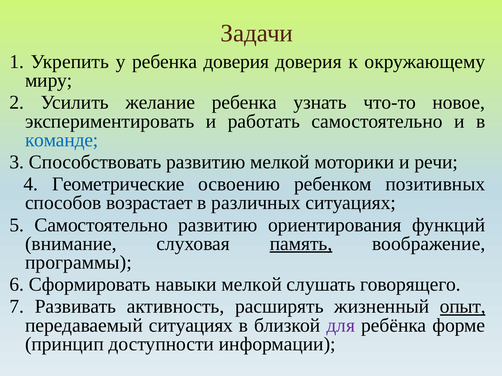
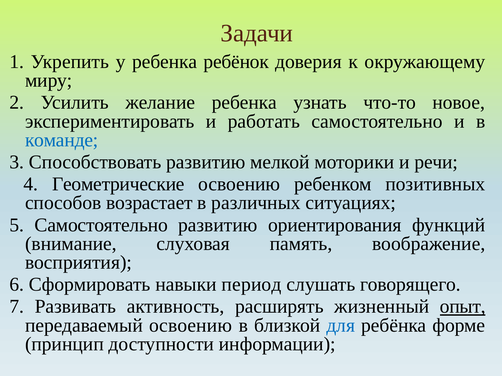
ребенка доверия: доверия -> ребёнок
память underline: present -> none
программы: программы -> восприятия
навыки мелкой: мелкой -> период
передаваемый ситуациях: ситуациях -> освоению
для colour: purple -> blue
